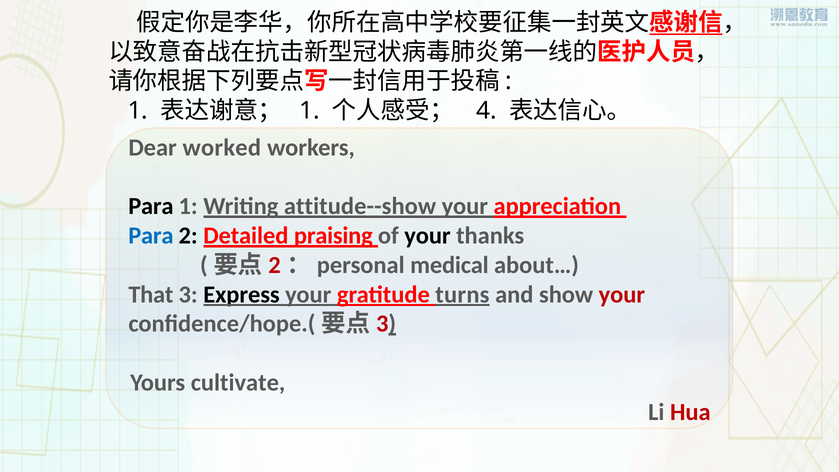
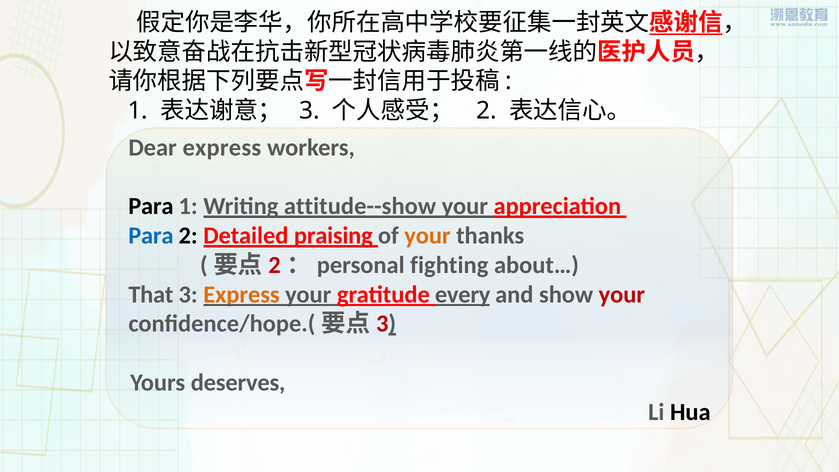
1 at (309, 111): 1 -> 3
4 at (487, 111): 4 -> 2
Dear worked: worked -> express
your at (427, 236) colour: black -> orange
medical: medical -> fighting
Express at (241, 294) colour: black -> orange
turns: turns -> every
cultivate: cultivate -> deserves
Hua colour: red -> black
